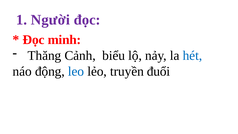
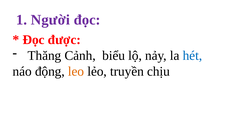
minh: minh -> được
leo colour: blue -> orange
đuổi: đuổi -> chịu
